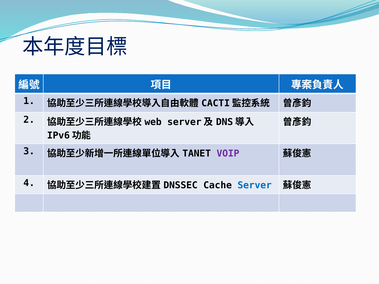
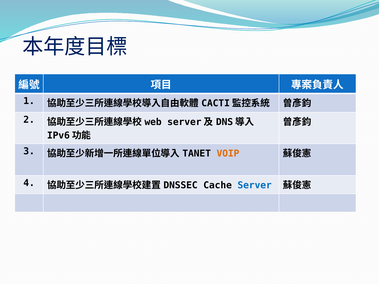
VOIP colour: purple -> orange
